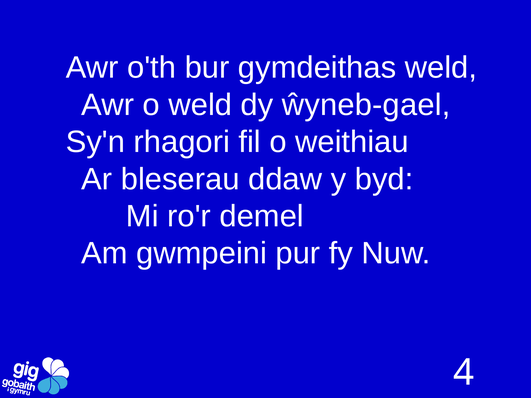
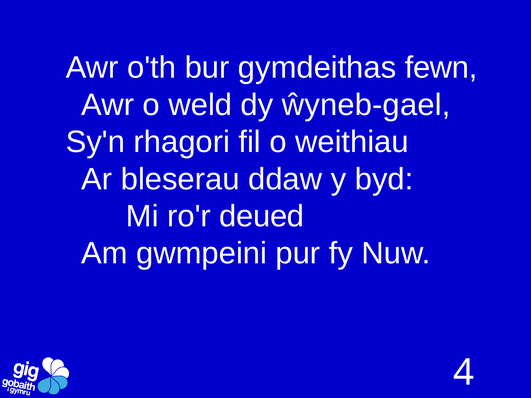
gymdeithas weld: weld -> fewn
demel: demel -> deued
